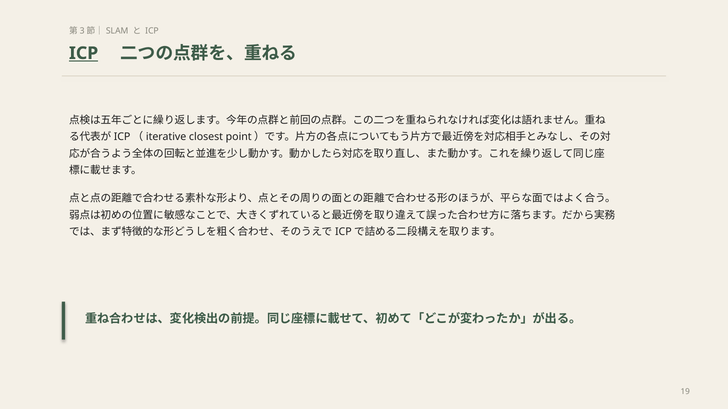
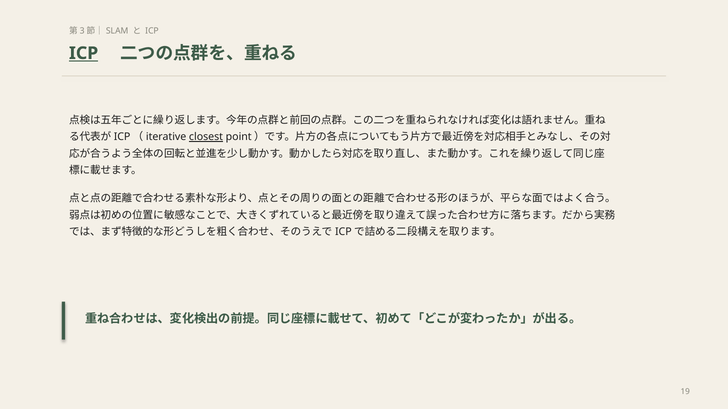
closest underline: none -> present
